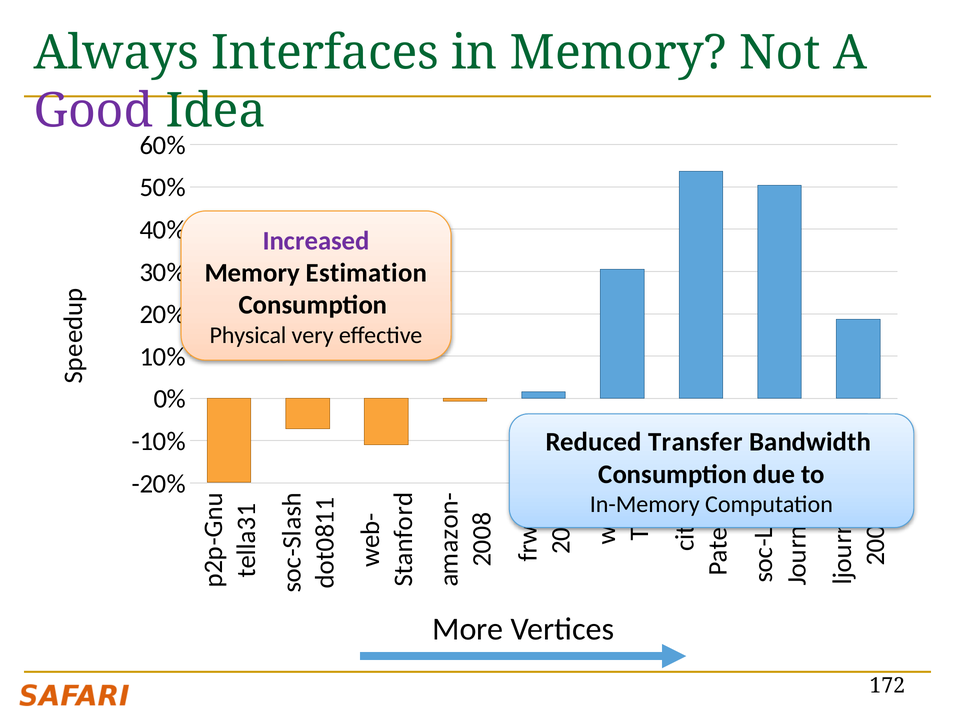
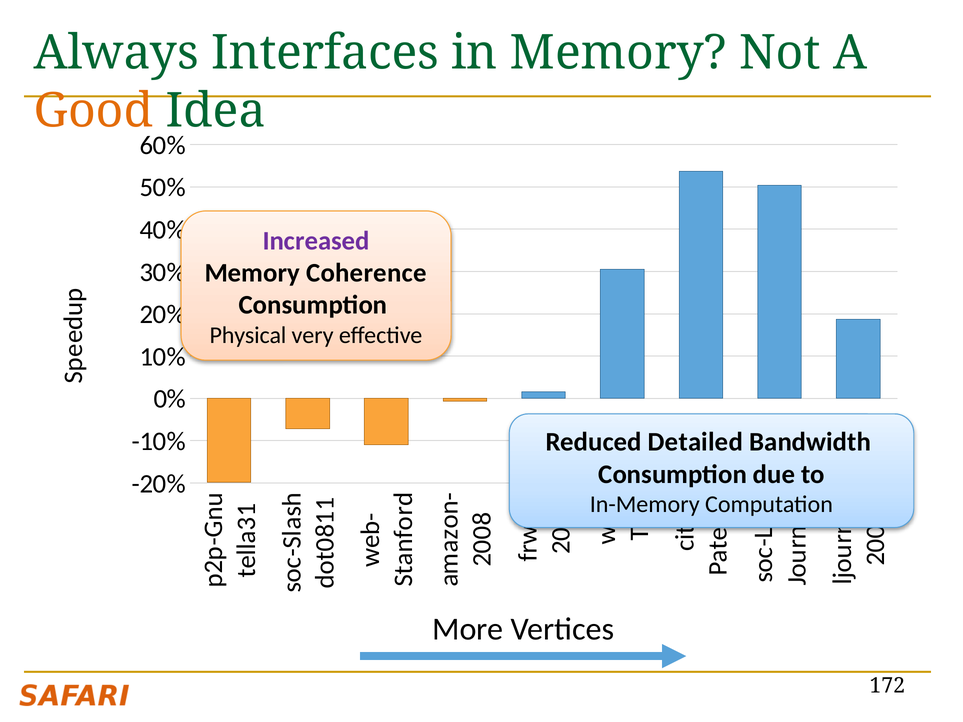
Good colour: purple -> orange
Estimation: Estimation -> Coherence
Transfer: Transfer -> Detailed
